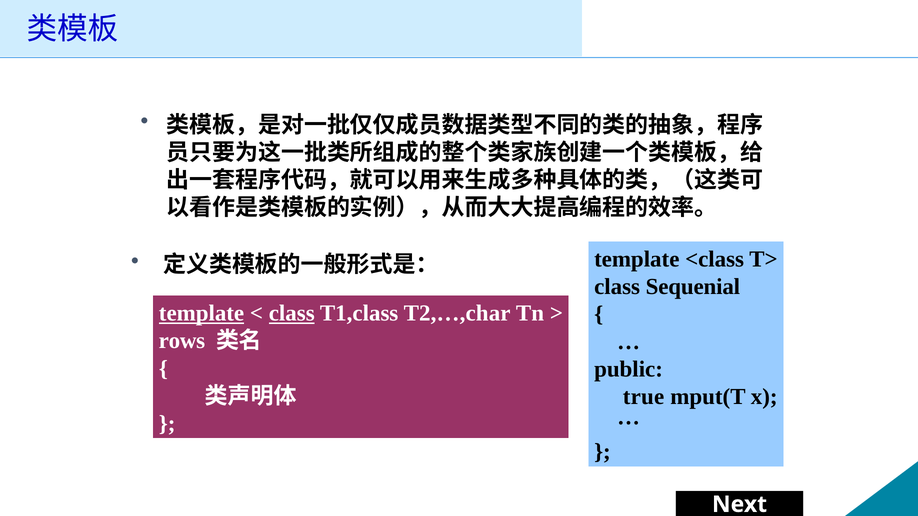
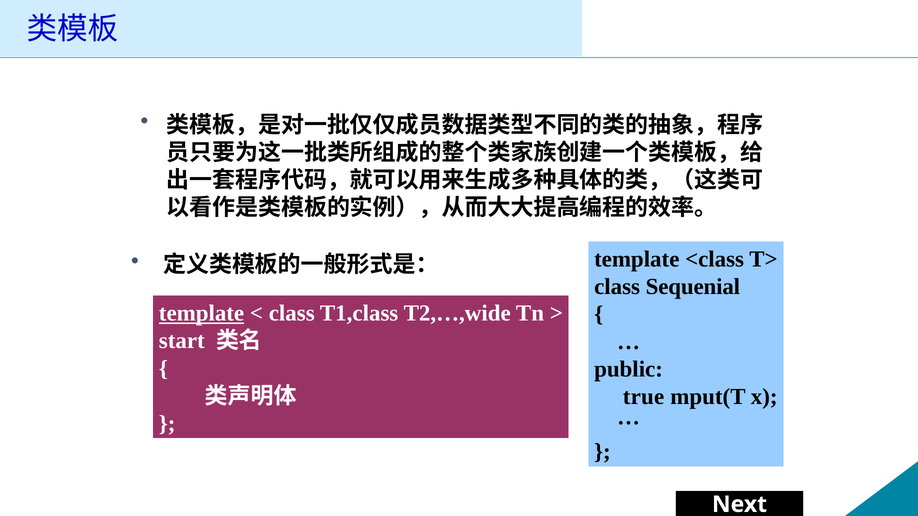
class at (292, 314) underline: present -> none
T2,…,char: T2,…,char -> T2,…,wide
rows: rows -> start
